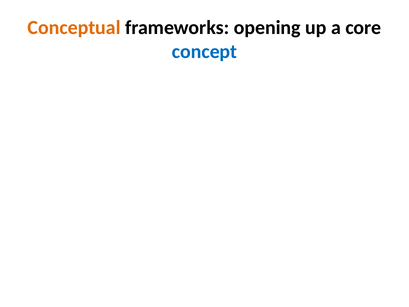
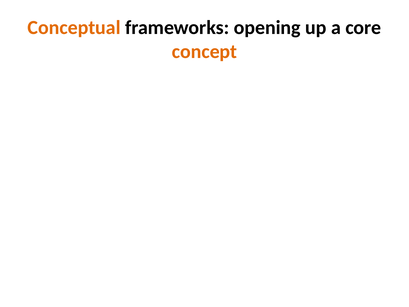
concept colour: blue -> orange
